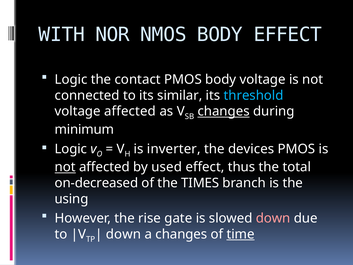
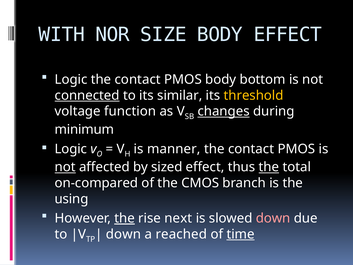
NMOS: NMOS -> SIZE
body voltage: voltage -> bottom
connected underline: none -> present
threshold colour: light blue -> yellow
voltage affected: affected -> function
inverter: inverter -> manner
devices at (251, 149): devices -> contact
used: used -> sized
the at (269, 167) underline: none -> present
on-decreased: on-decreased -> on-compared
TIMES: TIMES -> CMOS
the at (125, 218) underline: none -> present
gate: gate -> next
a changes: changes -> reached
